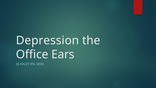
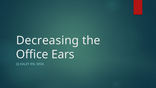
Depression: Depression -> Decreasing
